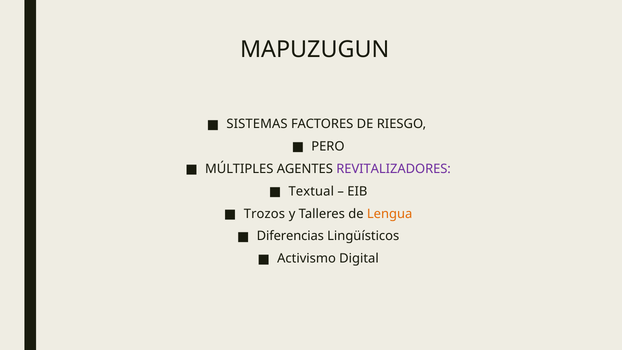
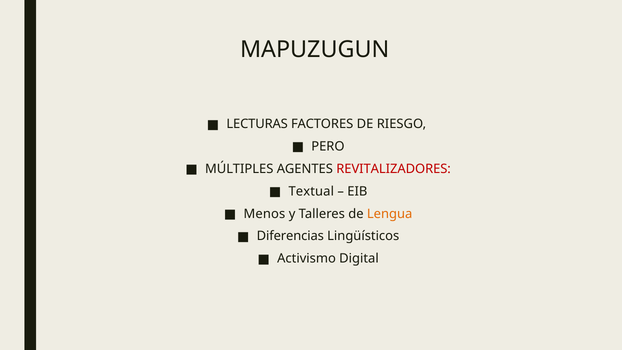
SISTEMAS: SISTEMAS -> LECTURAS
REVITALIZADORES colour: purple -> red
Trozos: Trozos -> Menos
